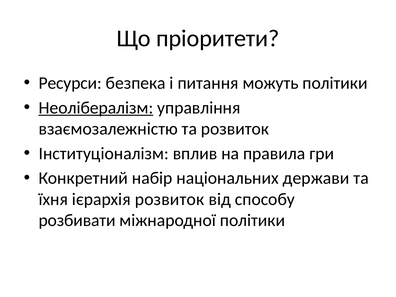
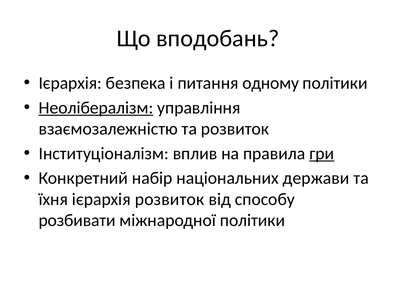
пріоритети: пріоритети -> вподобань
Ресурси at (70, 83): Ресурси -> Ієрархія
можуть: можуть -> одному
гри underline: none -> present
